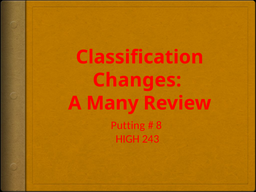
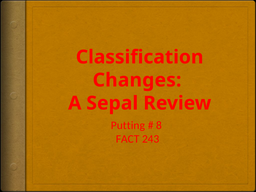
Many: Many -> Sepal
HIGH: HIGH -> FACT
